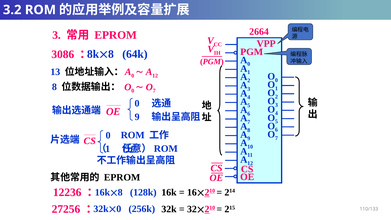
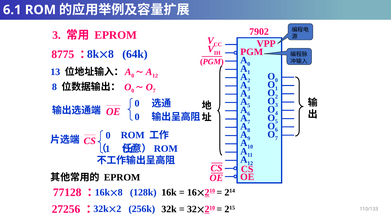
3.2: 3.2 -> 6.1
2664: 2664 -> 7902
3086: 3086 -> 8775
OE 9: 9 -> 0
12236: 12236 -> 77128
0 at (119, 209): 0 -> 2
